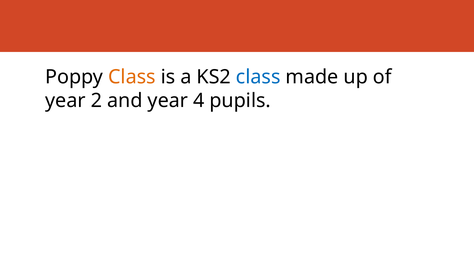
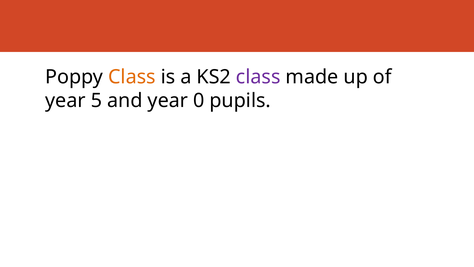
class at (258, 77) colour: blue -> purple
2: 2 -> 5
4: 4 -> 0
